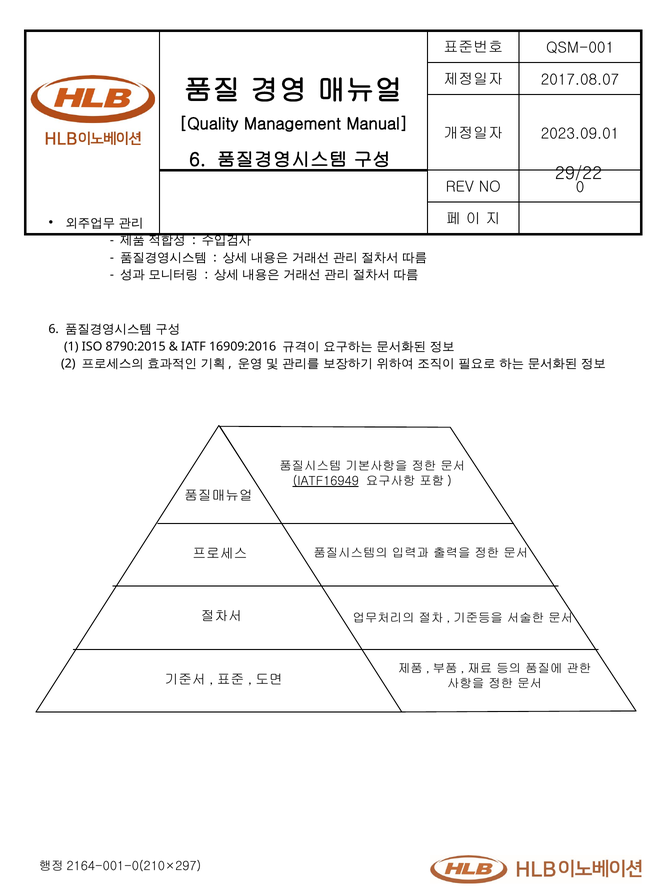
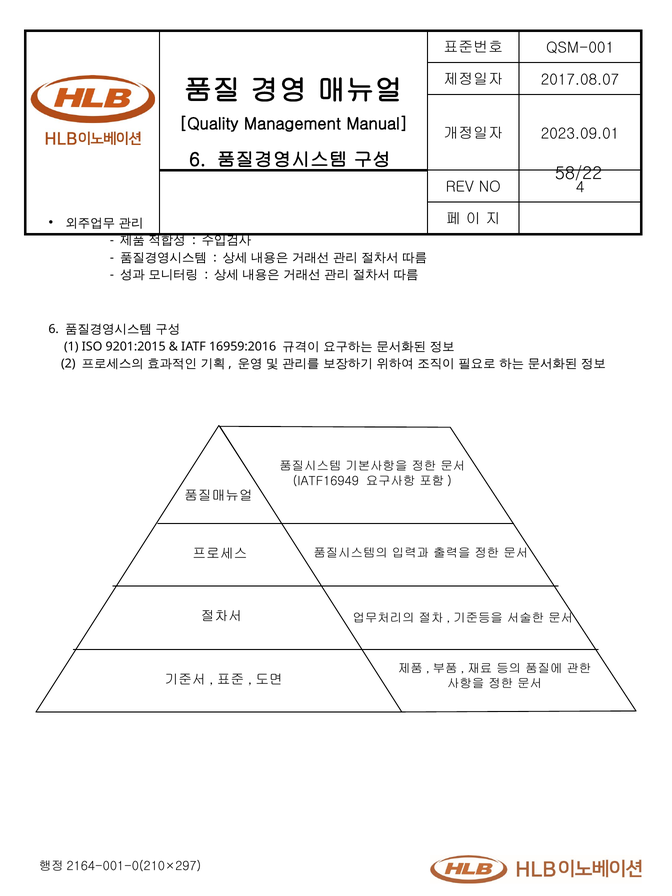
29/22: 29/22 -> 58/22
0: 0 -> 4
8790:2015: 8790:2015 -> 9201:2015
16909:2016: 16909:2016 -> 16959:2016
IATF16949 underline: present -> none
